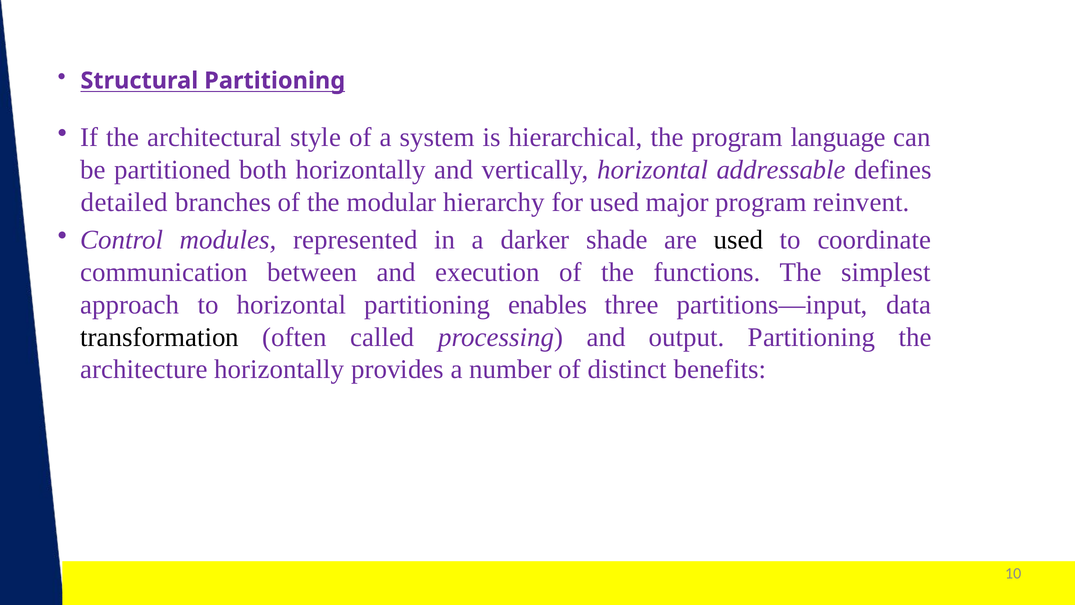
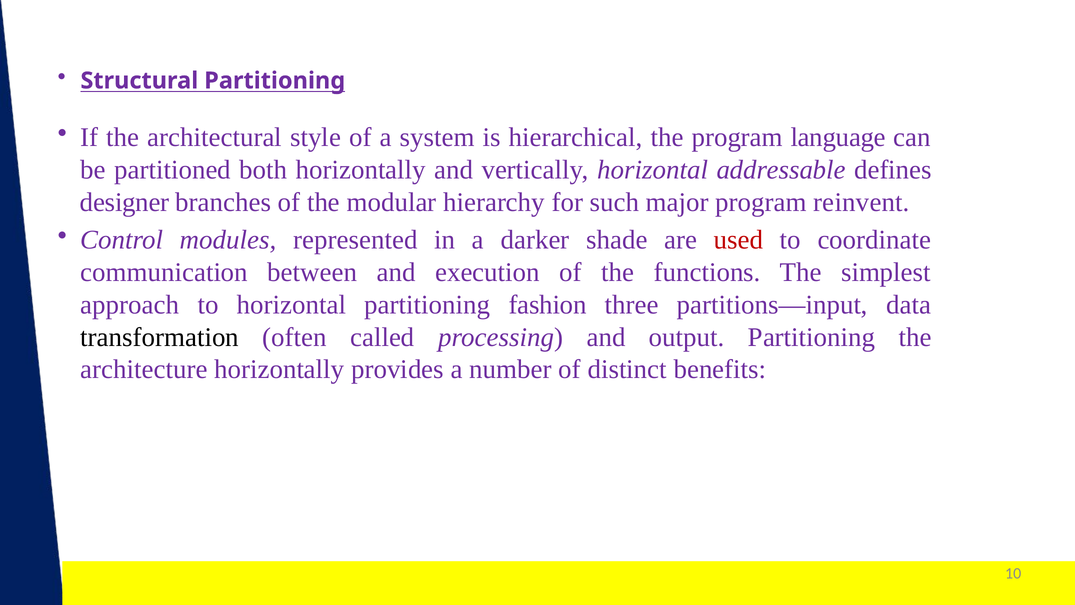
detailed: detailed -> designer
for used: used -> such
used at (738, 240) colour: black -> red
enables: enables -> fashion
